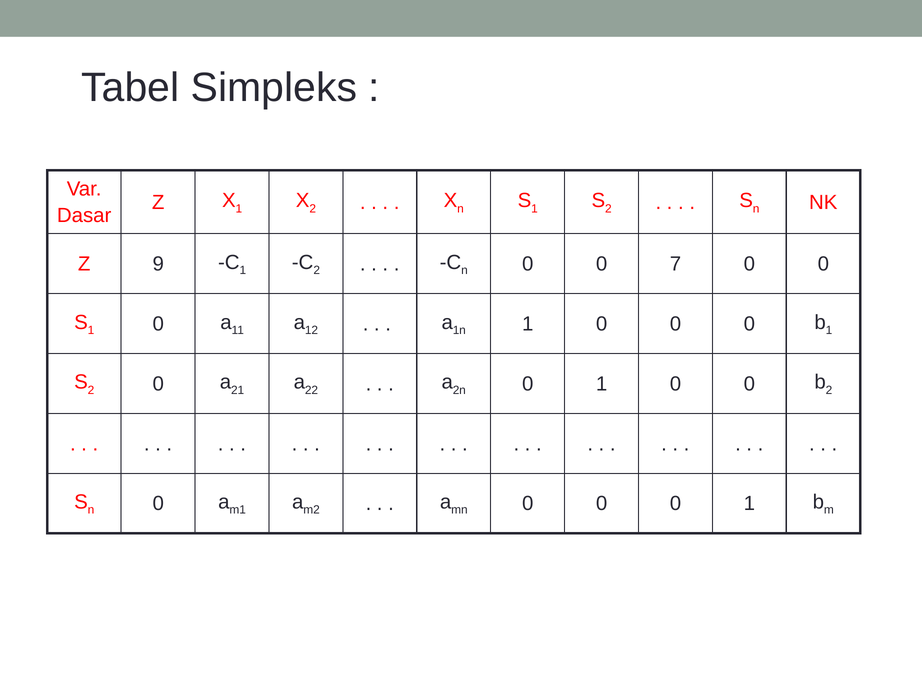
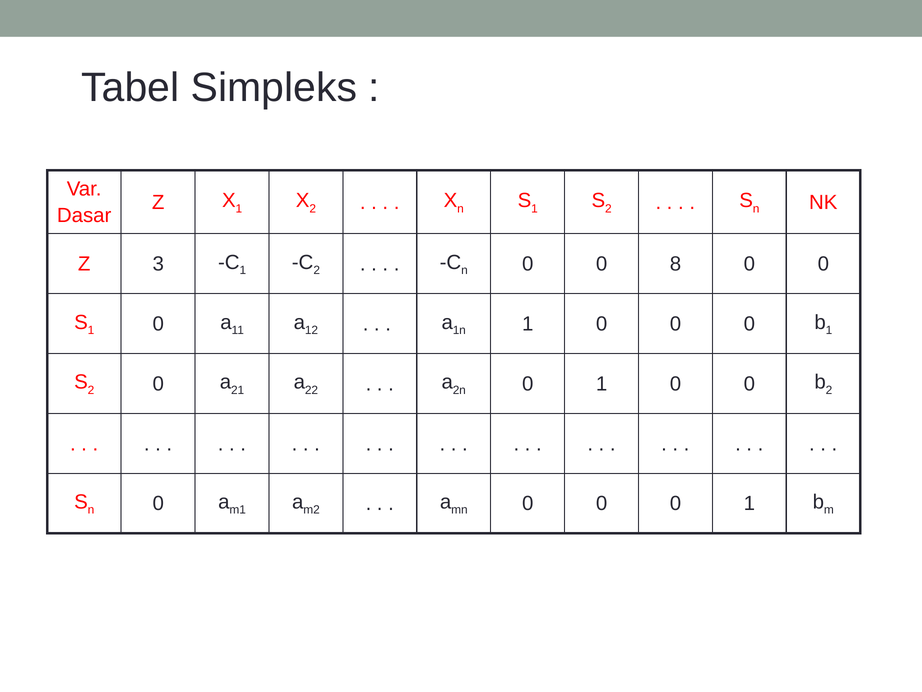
9: 9 -> 3
7: 7 -> 8
